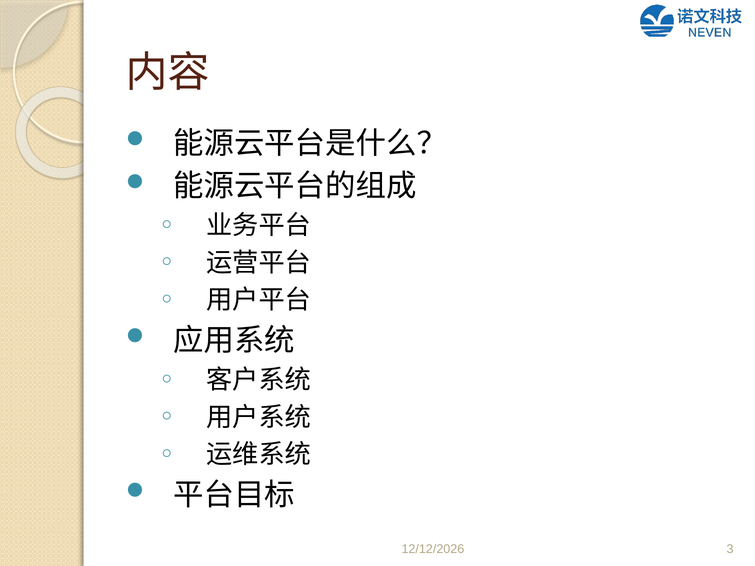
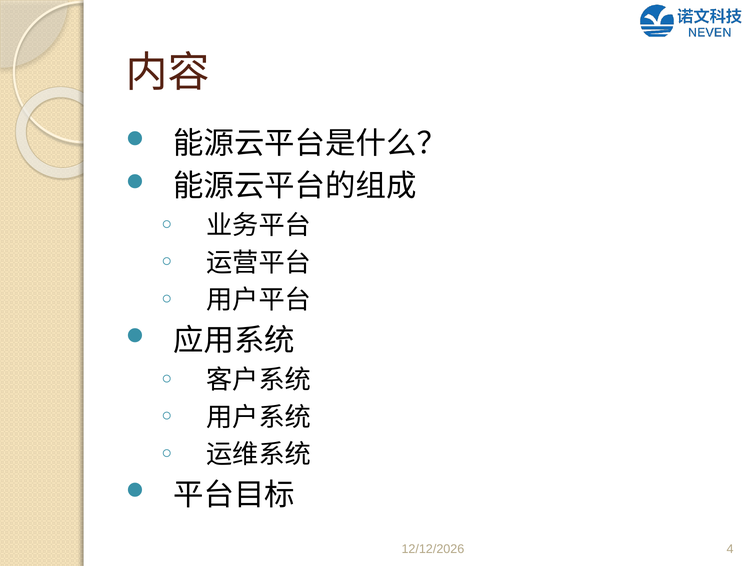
3: 3 -> 4
